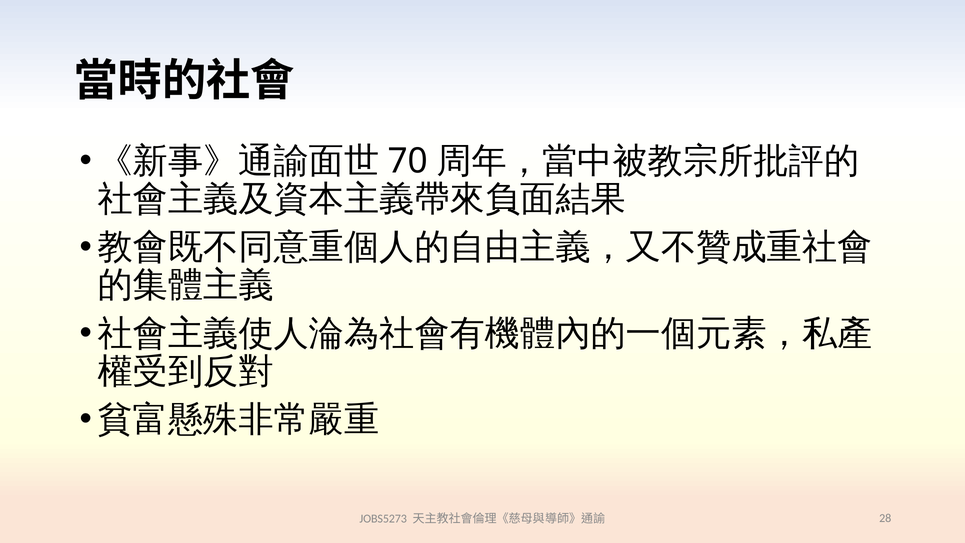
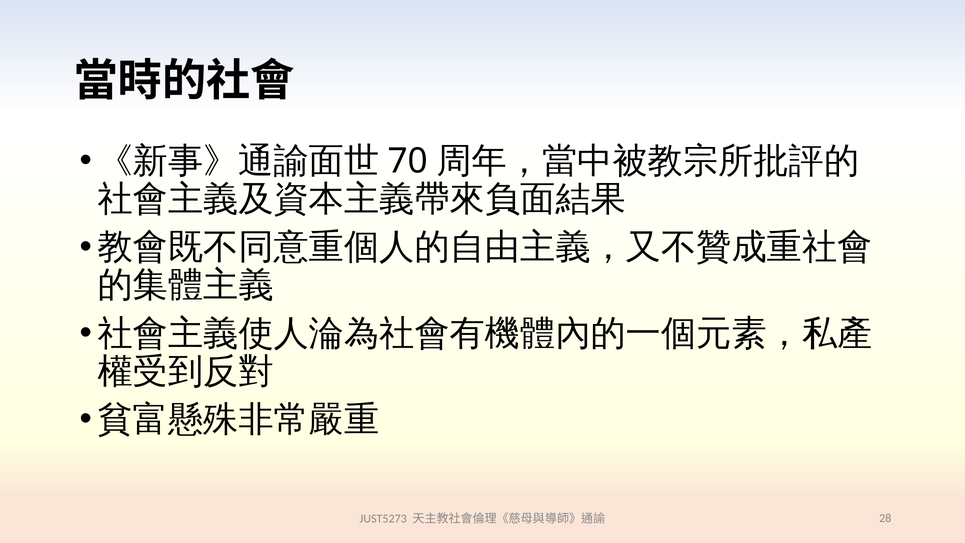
JOBS5273: JOBS5273 -> JUST5273
